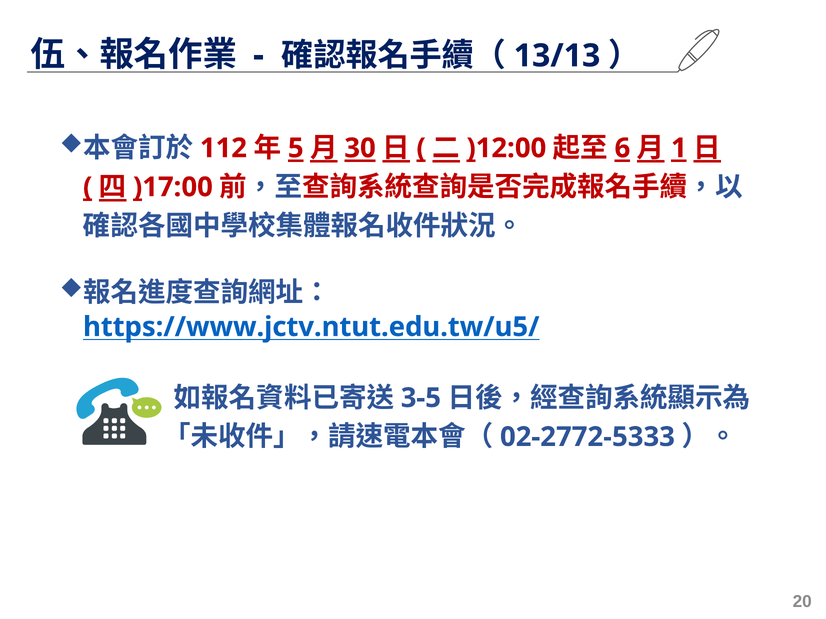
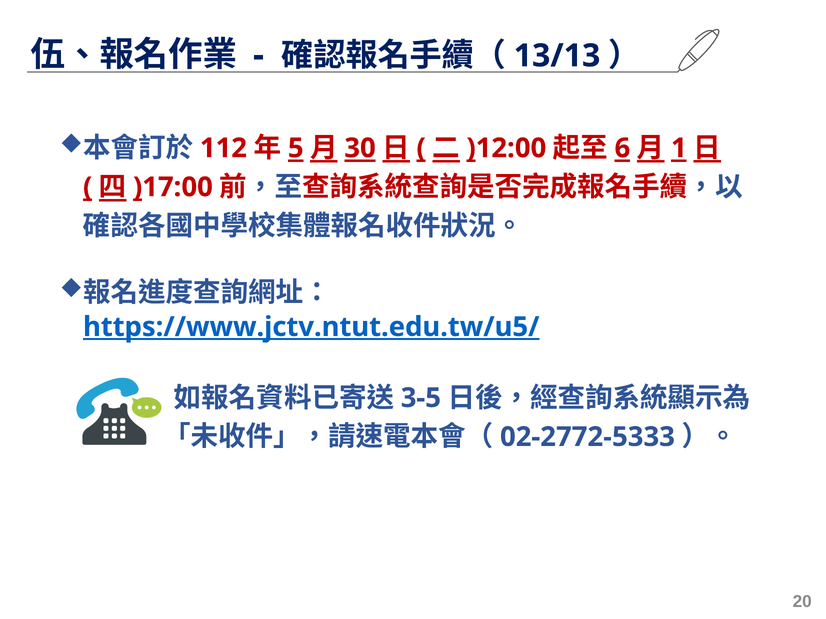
https://www.jctv.ntut.edu.tw/u5/ underline: none -> present
